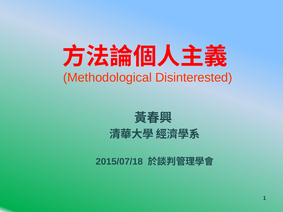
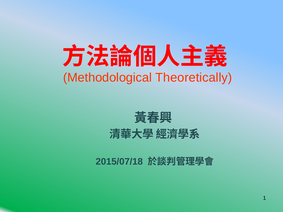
Disinterested: Disinterested -> Theoretically
